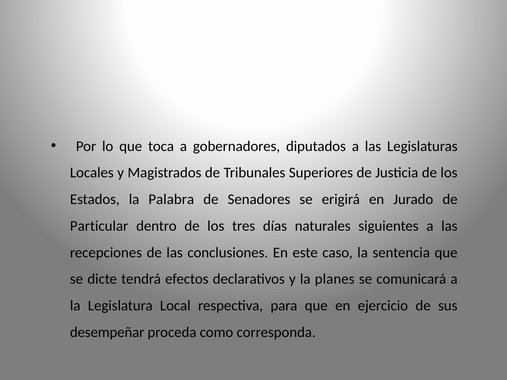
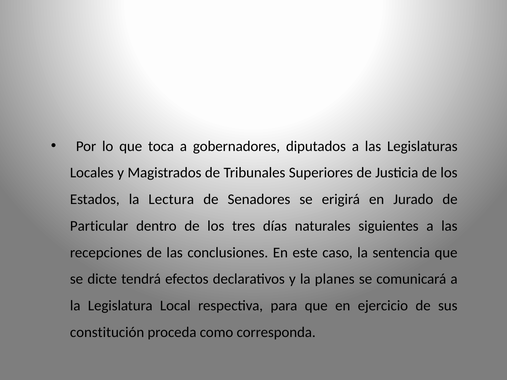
Palabra: Palabra -> Lectura
desempeñar: desempeñar -> constitución
